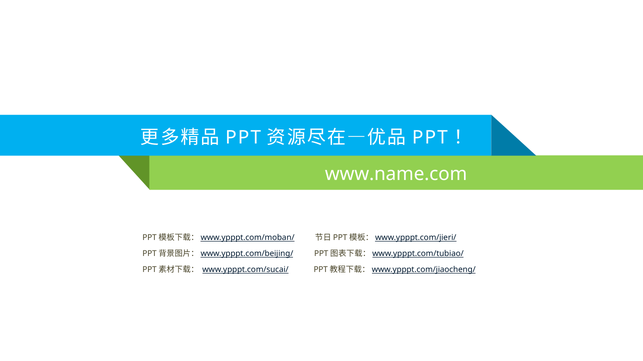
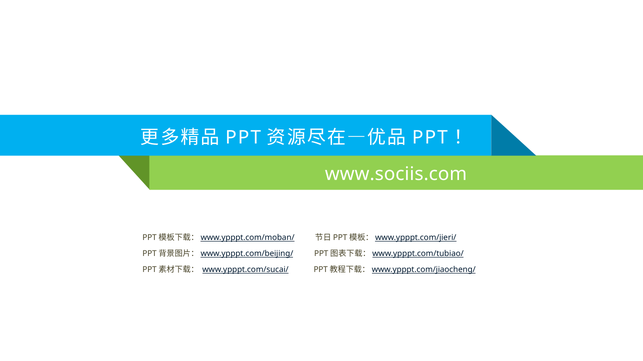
www.name.com: www.name.com -> www.sociis.com
